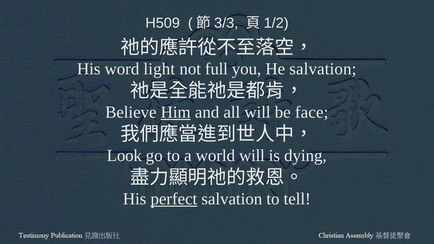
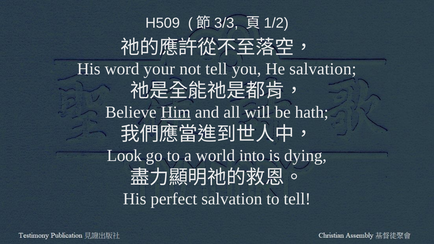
light: light -> your
not full: full -> tell
face: face -> hath
world will: will -> into
perfect underline: present -> none
